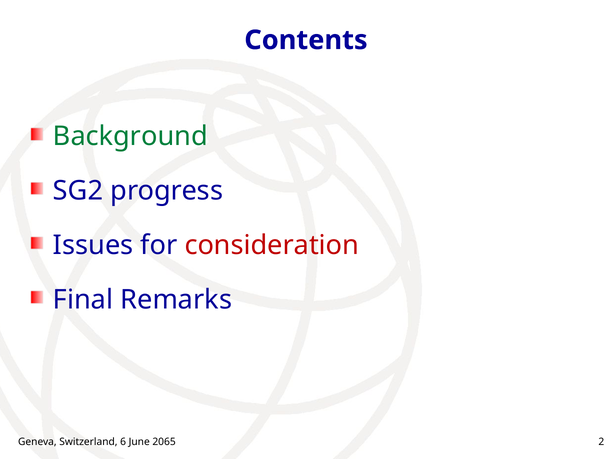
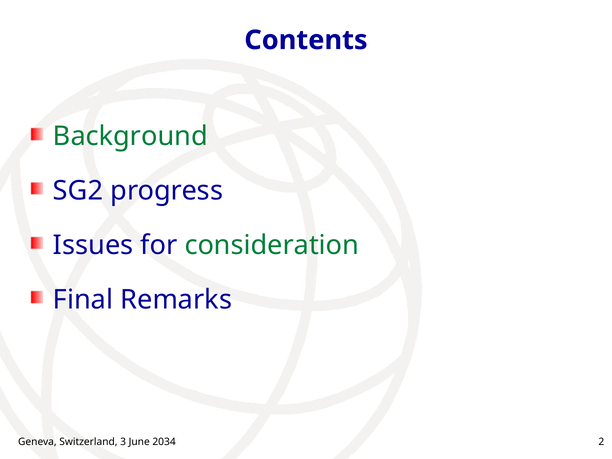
consideration colour: red -> green
6: 6 -> 3
2065: 2065 -> 2034
